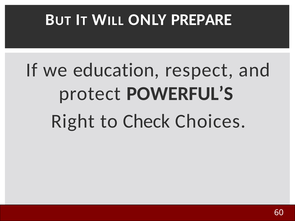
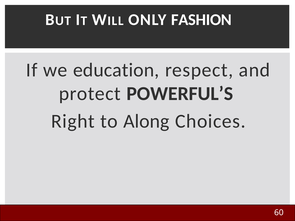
PREPARE: PREPARE -> FASHION
Check: Check -> Along
